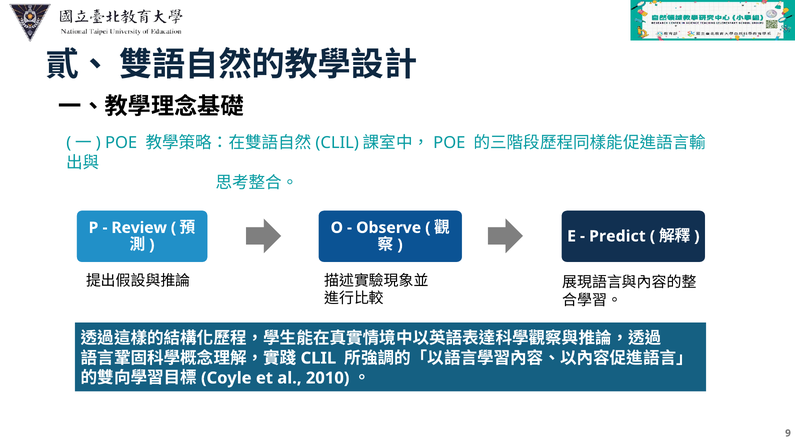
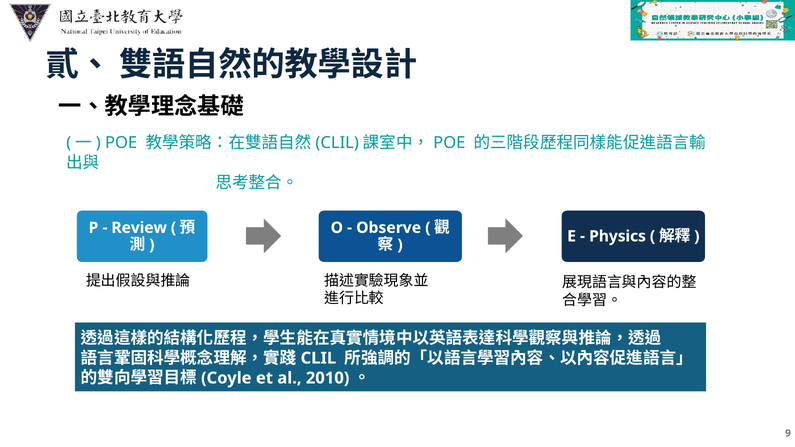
Predict: Predict -> Physics
